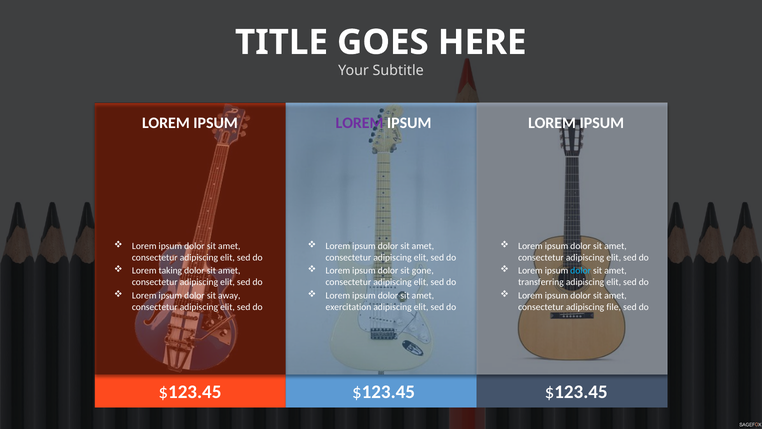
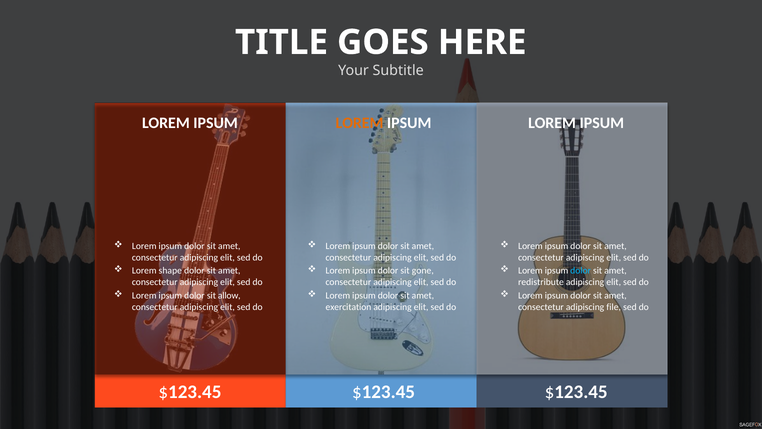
LOREM at (360, 123) colour: purple -> orange
taking: taking -> shape
transferring: transferring -> redistribute
away: away -> allow
